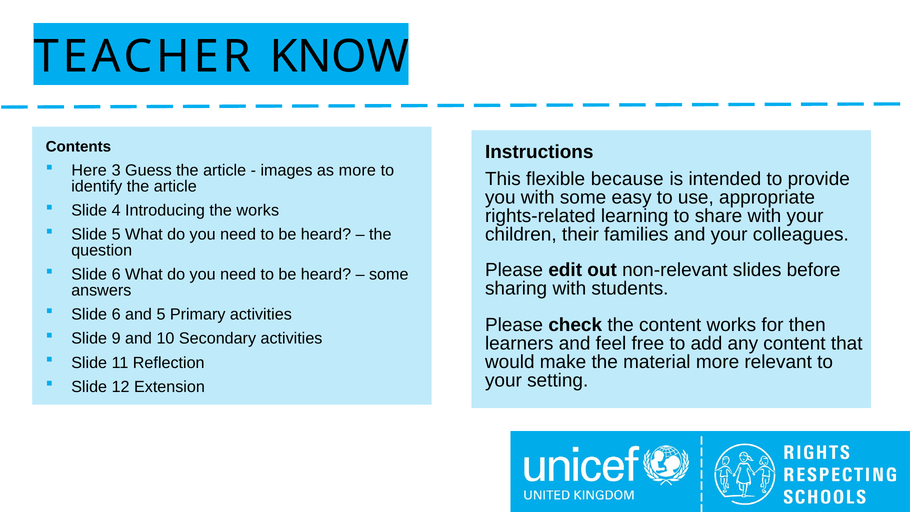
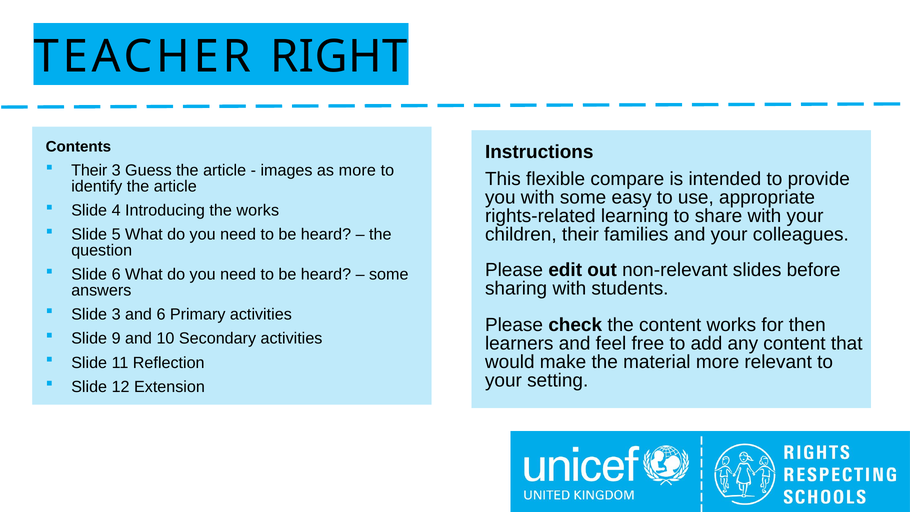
KNOW: KNOW -> RIGHT
Here at (89, 171): Here -> Their
because: because -> compare
6 at (116, 314): 6 -> 3
and 5: 5 -> 6
